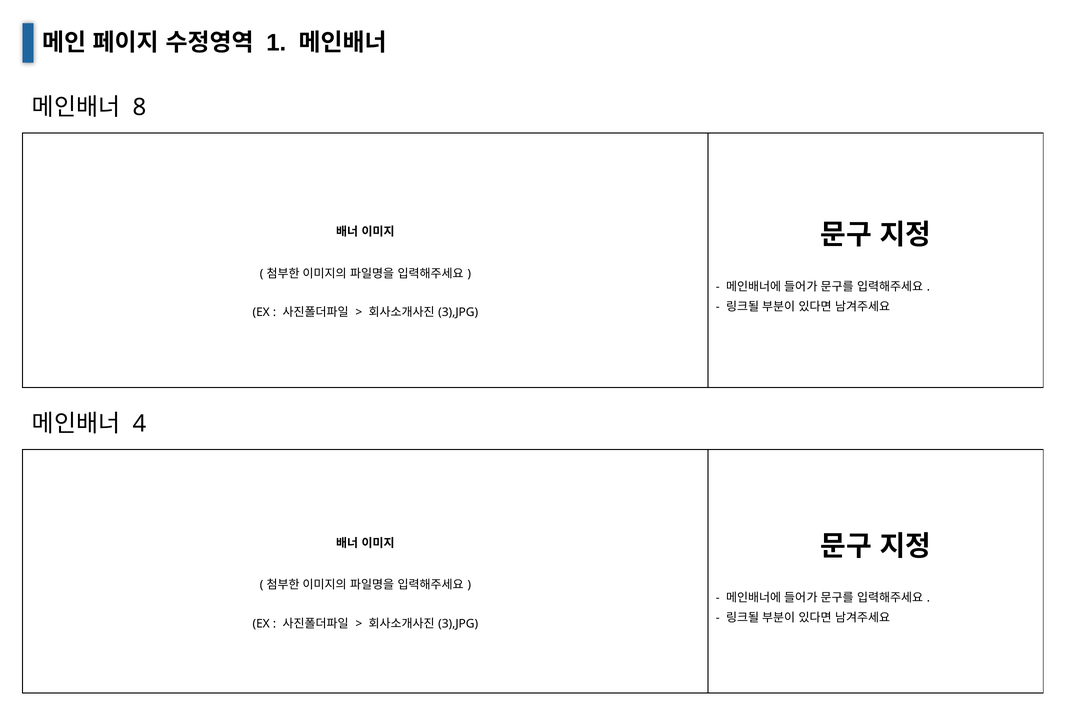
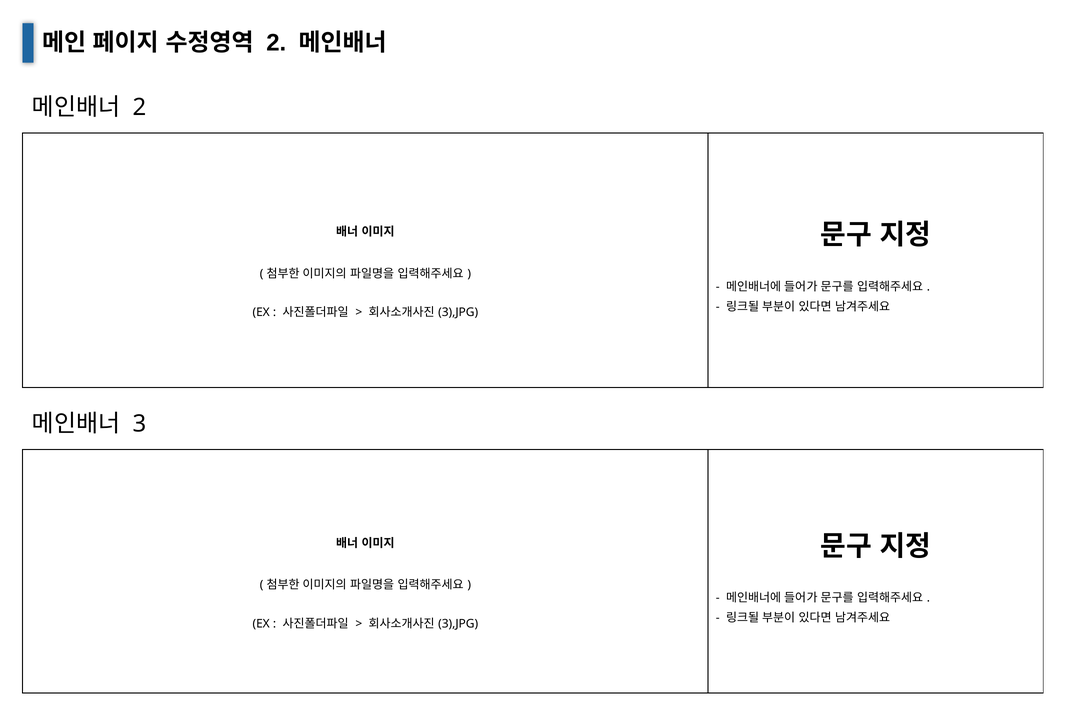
1 at (276, 43): 1 -> 2
8 at (139, 107): 8 -> 2
4: 4 -> 3
